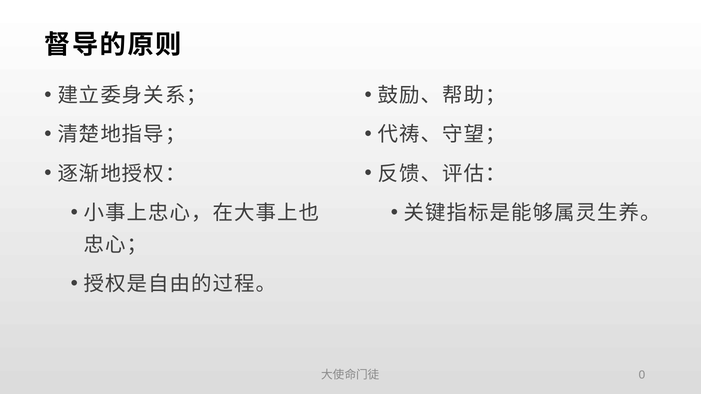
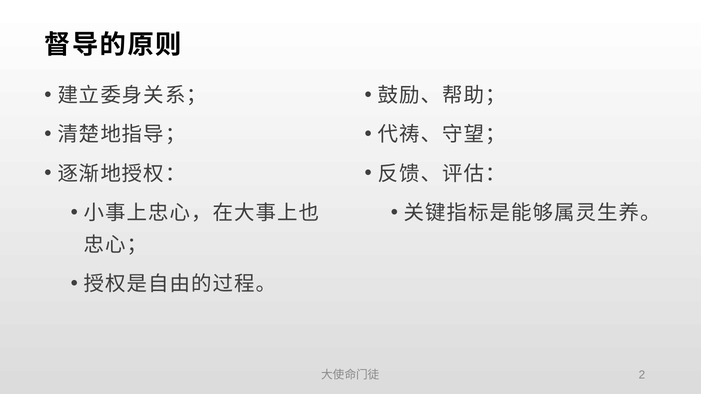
0: 0 -> 2
